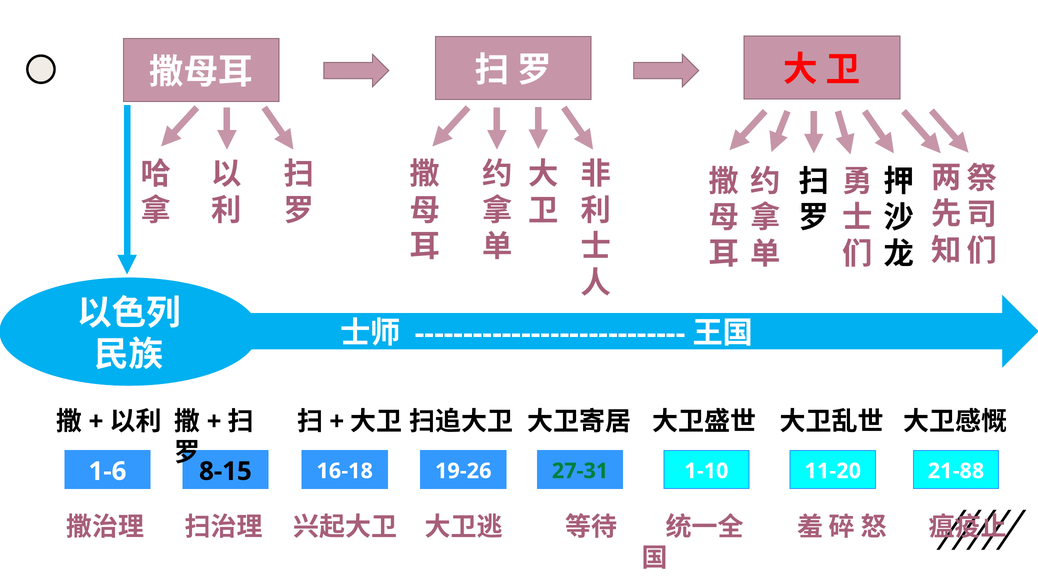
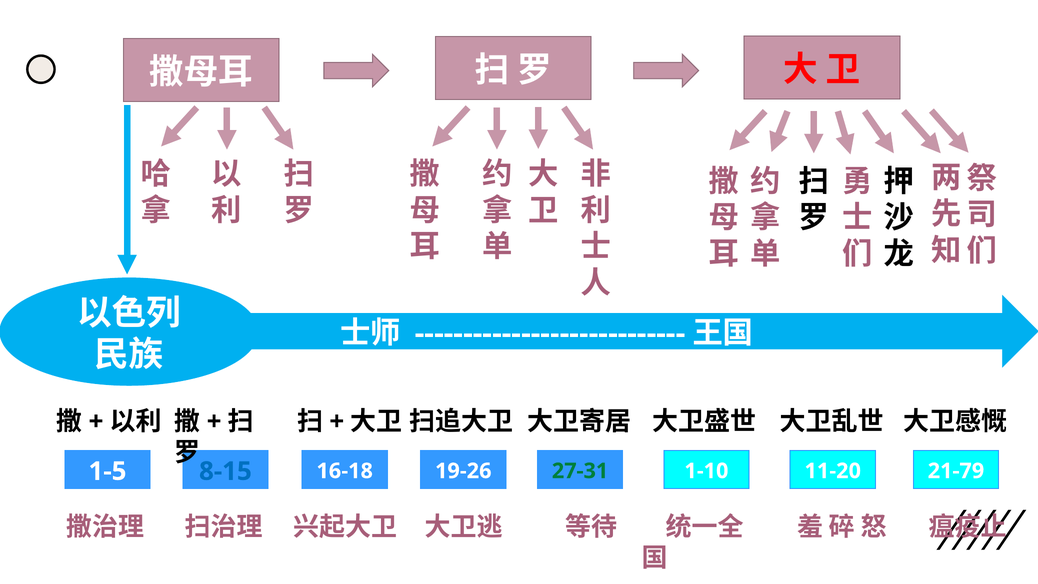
1-6: 1-6 -> 1-5
8-15 colour: black -> blue
21-88: 21-88 -> 21-79
